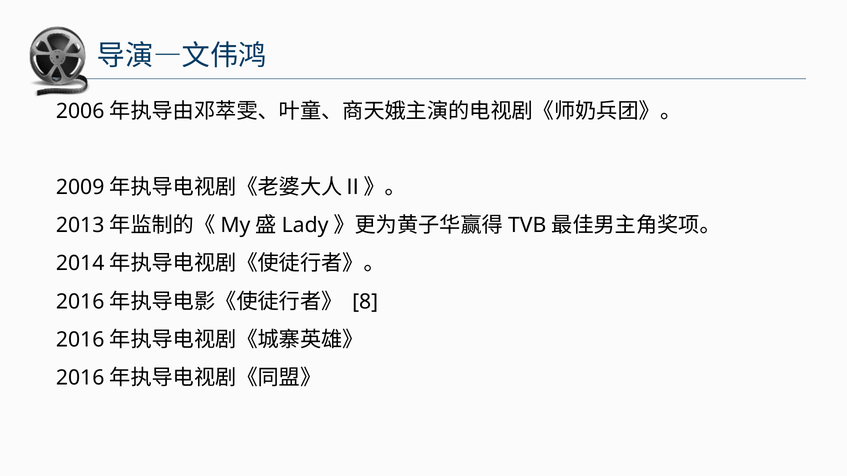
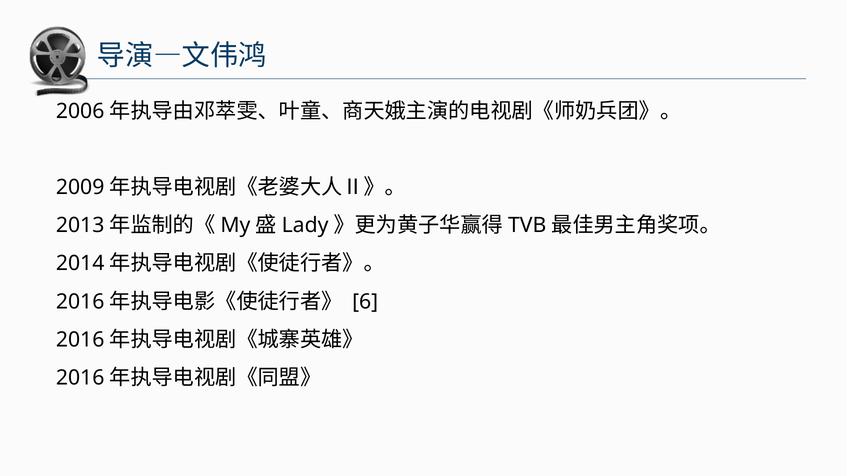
8: 8 -> 6
